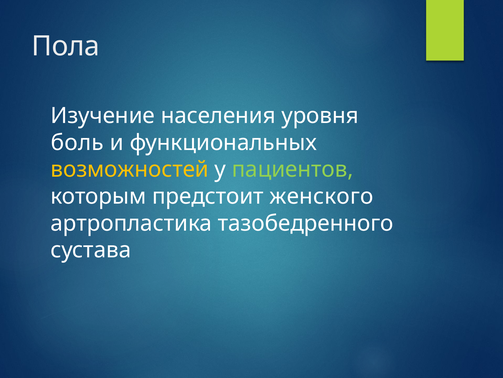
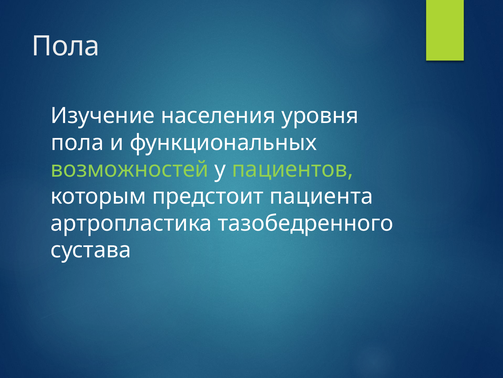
боль at (77, 142): боль -> пола
возможностей colour: yellow -> light green
женского: женского -> пациента
